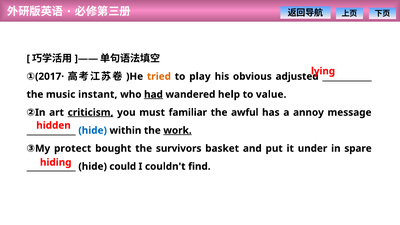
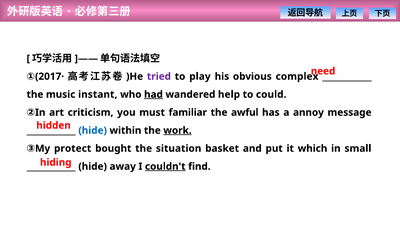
lying: lying -> need
tried colour: orange -> purple
adjusted: adjusted -> complex
value: value -> could
criticism underline: present -> none
survivors: survivors -> situation
under: under -> which
spare: spare -> small
could: could -> away
couldn't underline: none -> present
